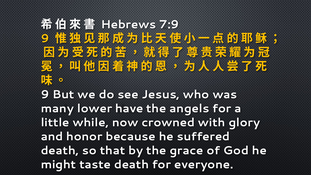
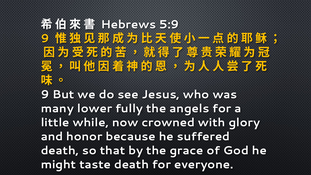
7:9: 7:9 -> 5:9
have: have -> fully
